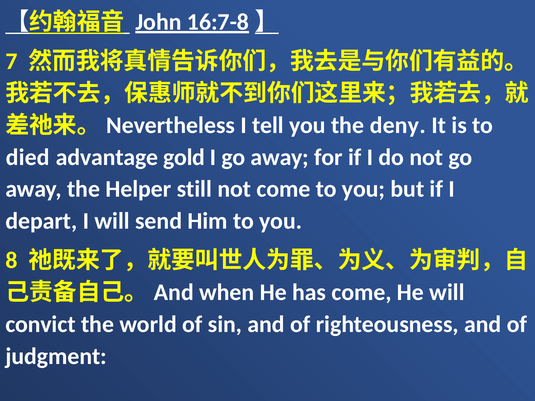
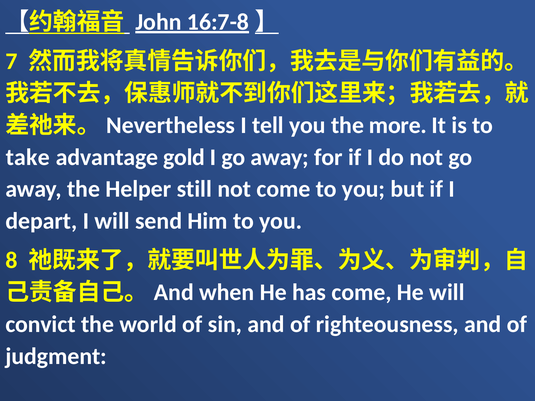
deny: deny -> more
died: died -> take
